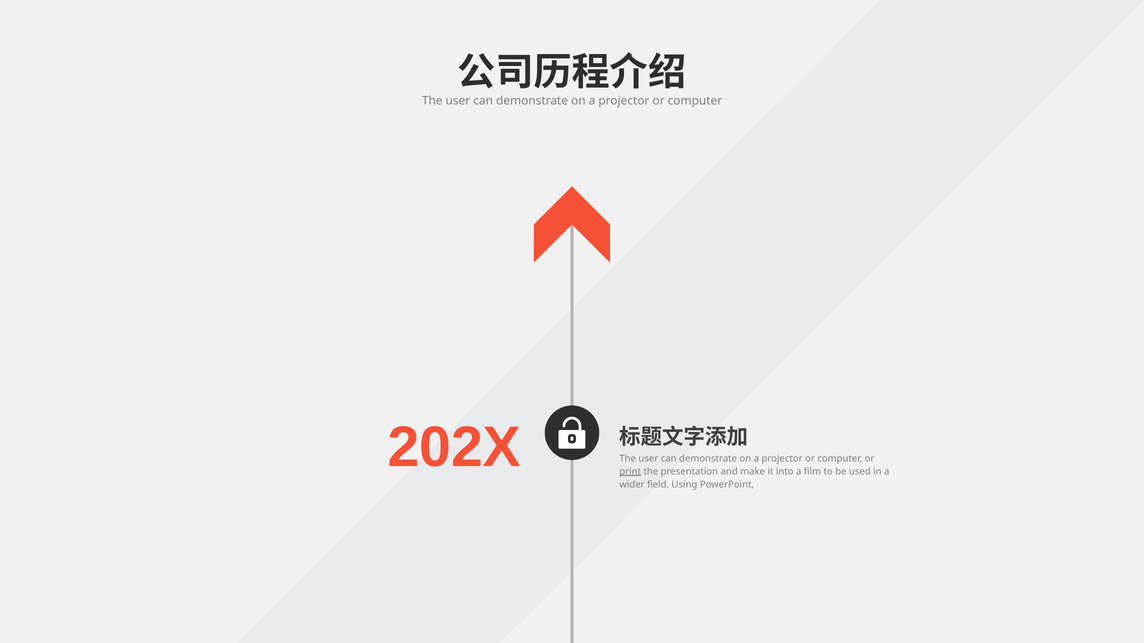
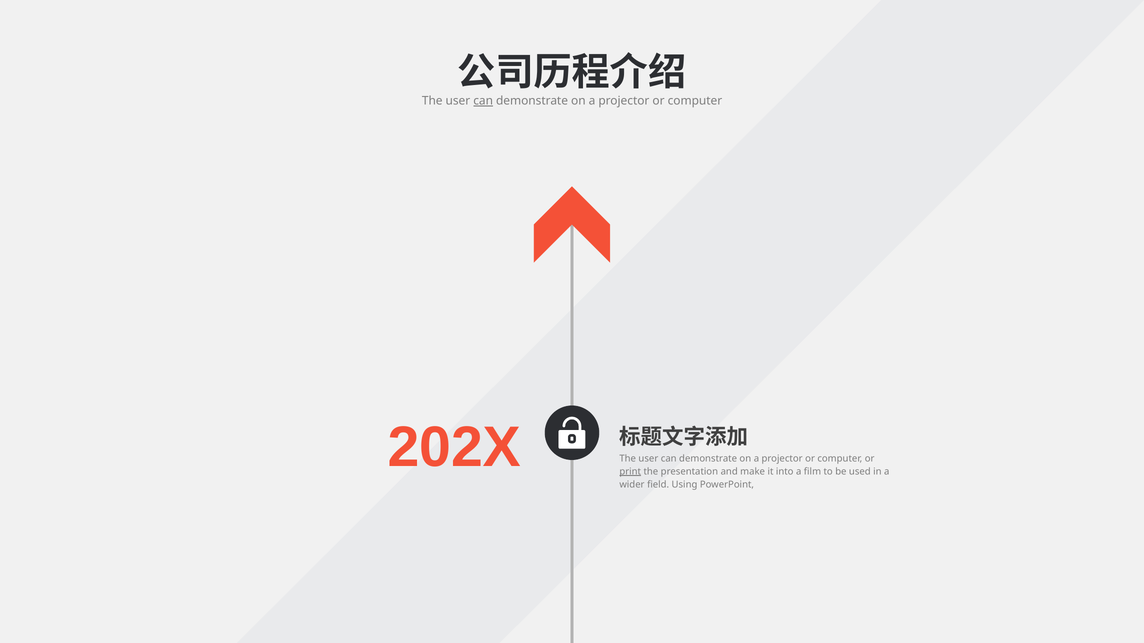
can at (483, 101) underline: none -> present
